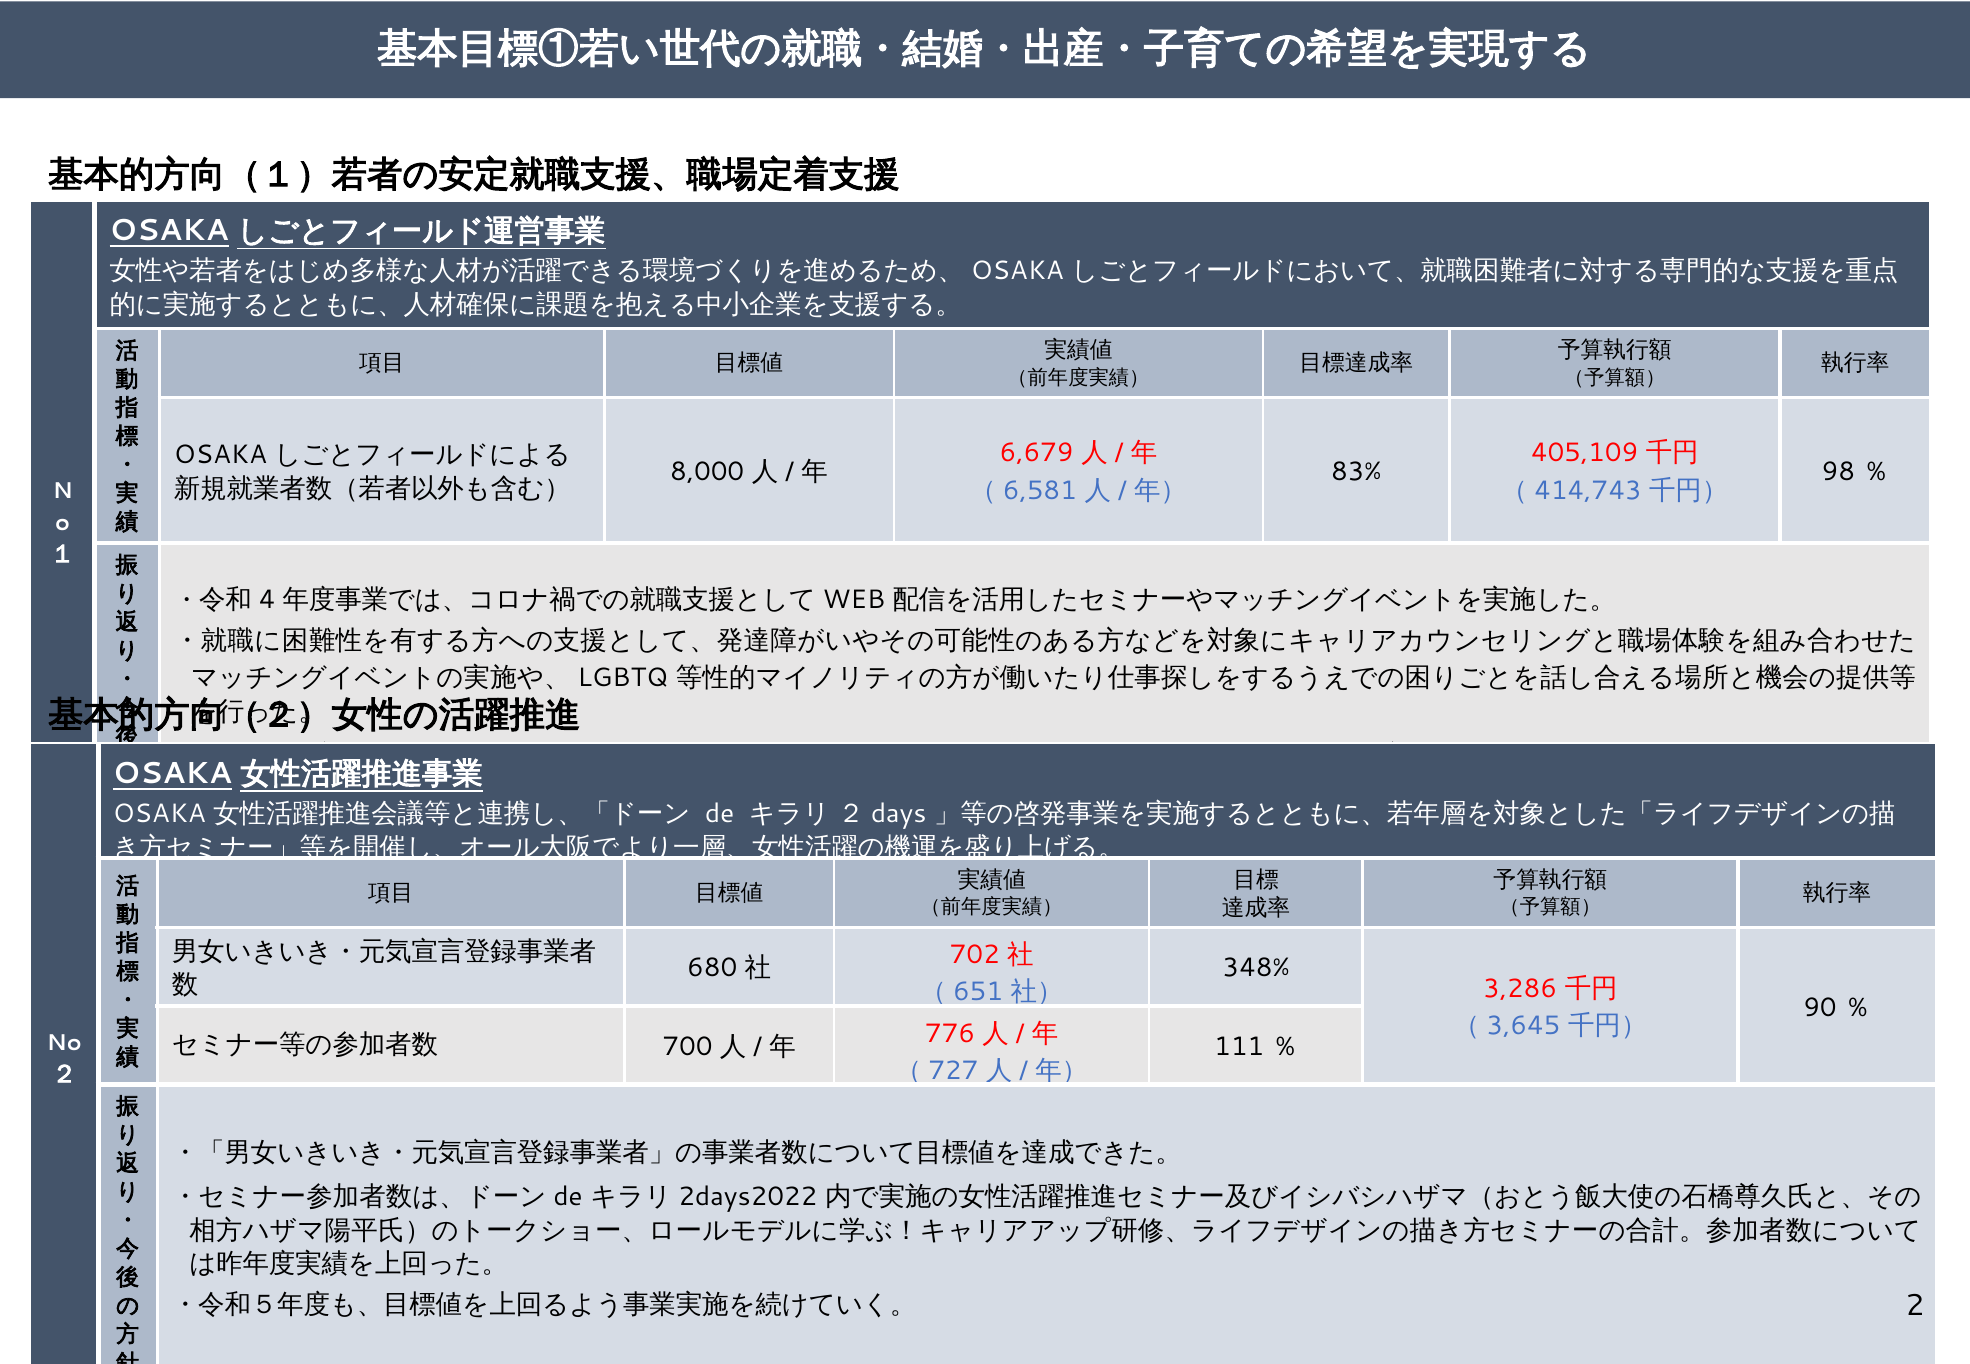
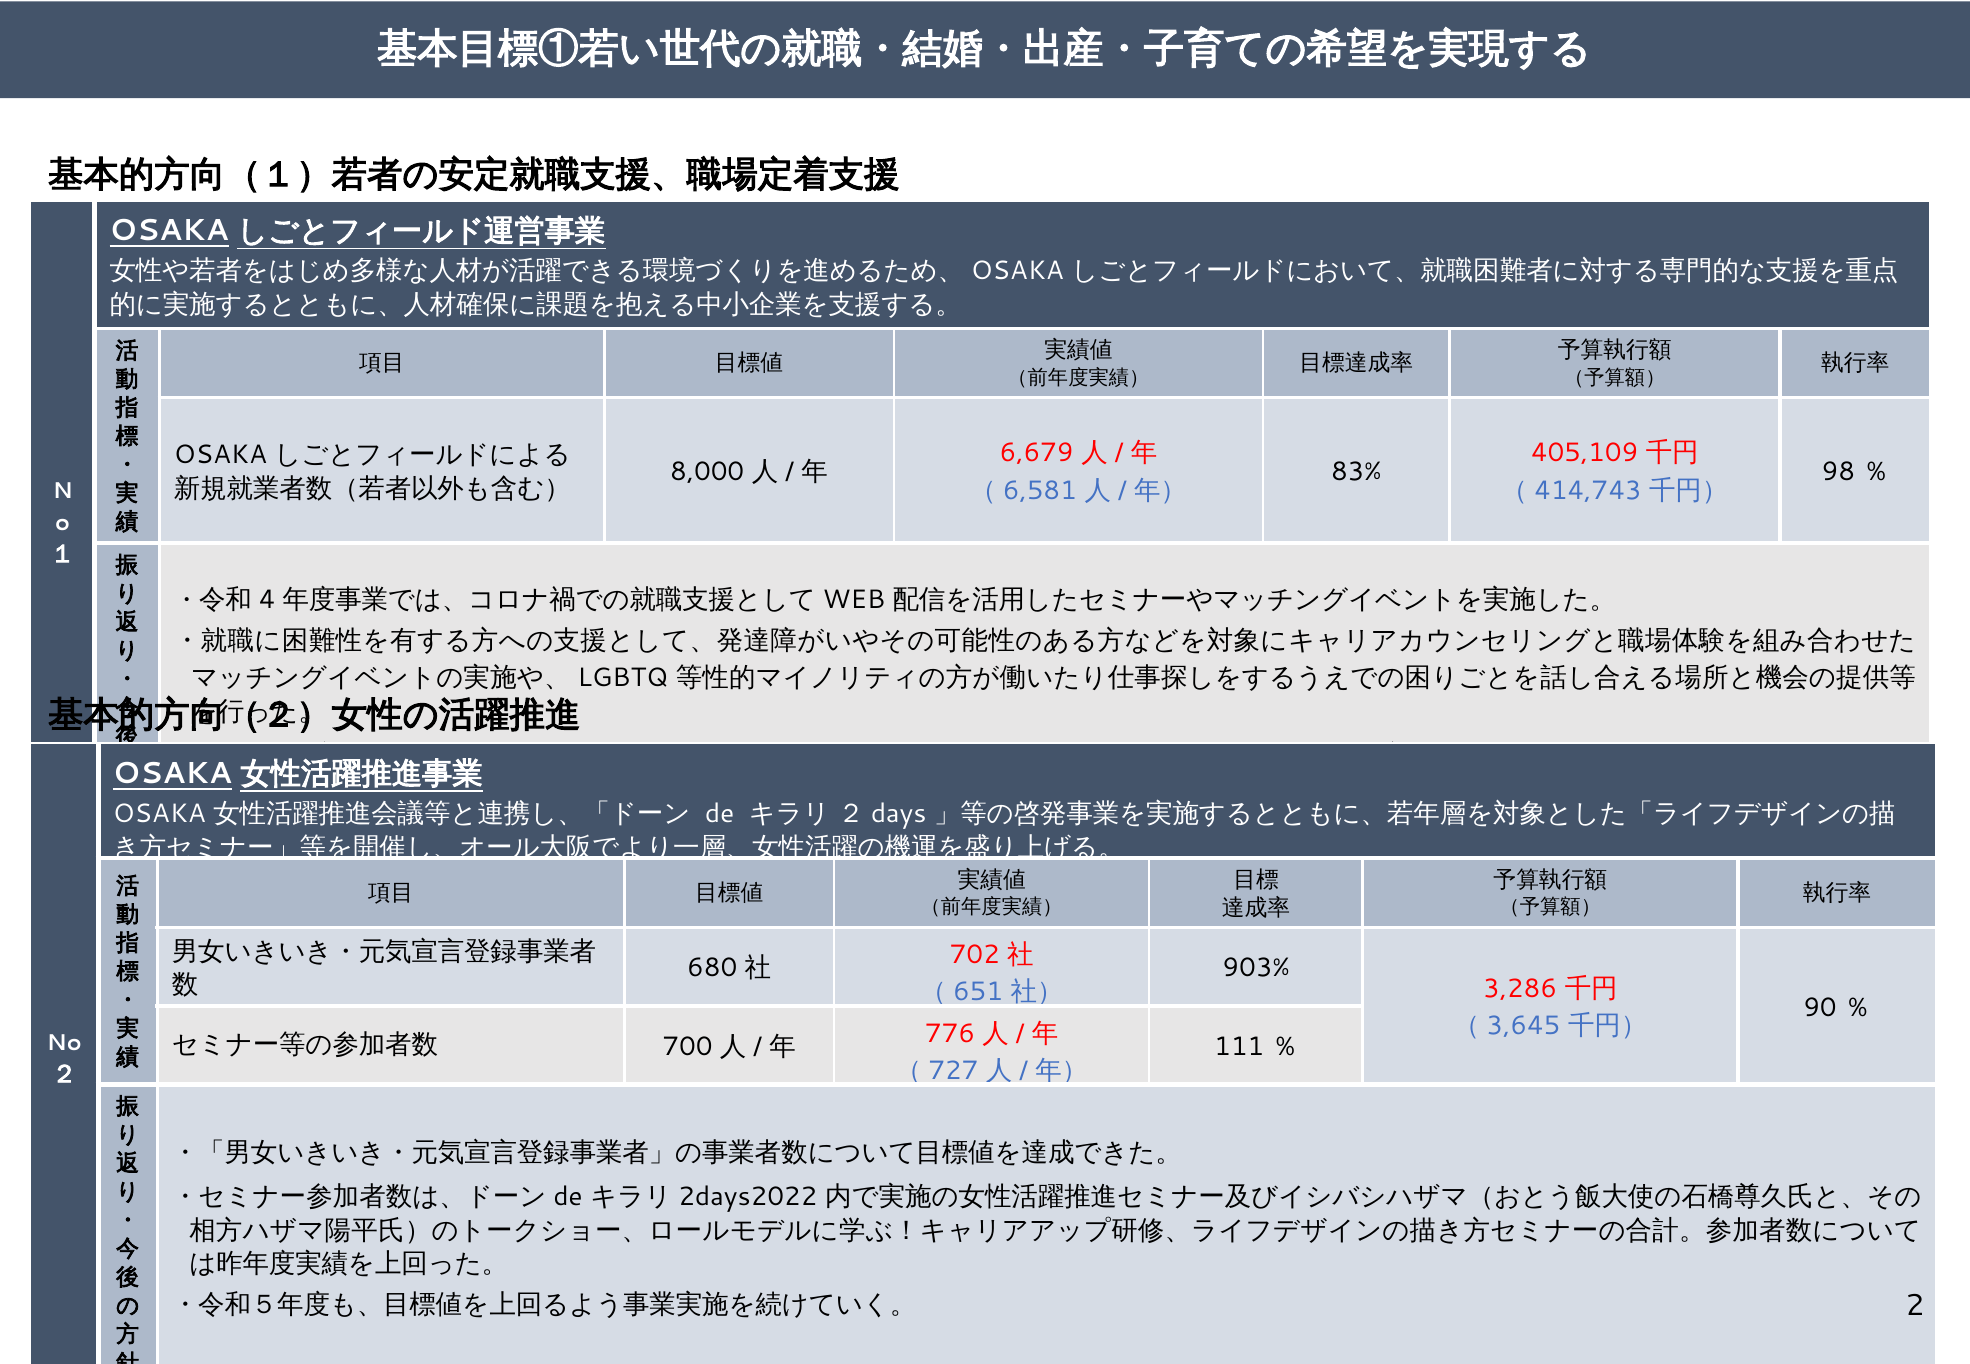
348%: 348% -> 903%
